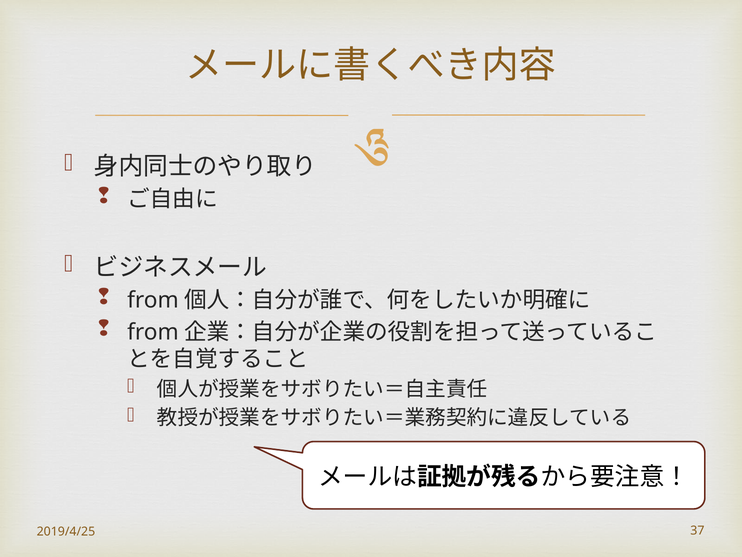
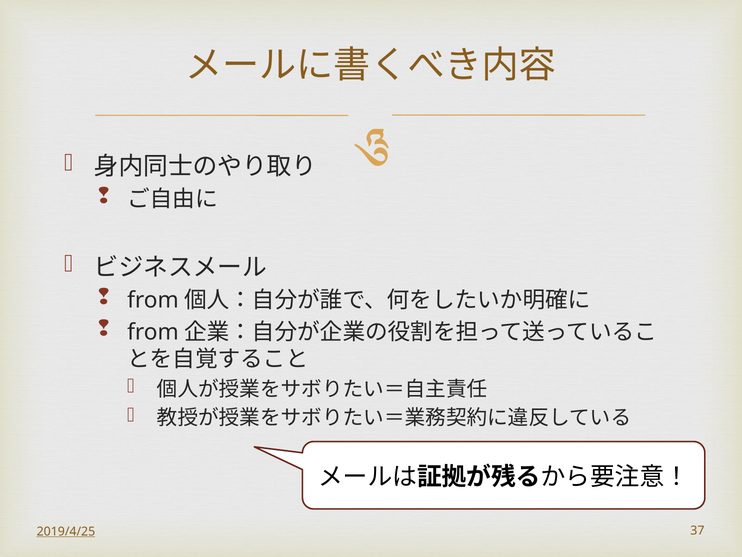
2019/4/25 underline: none -> present
